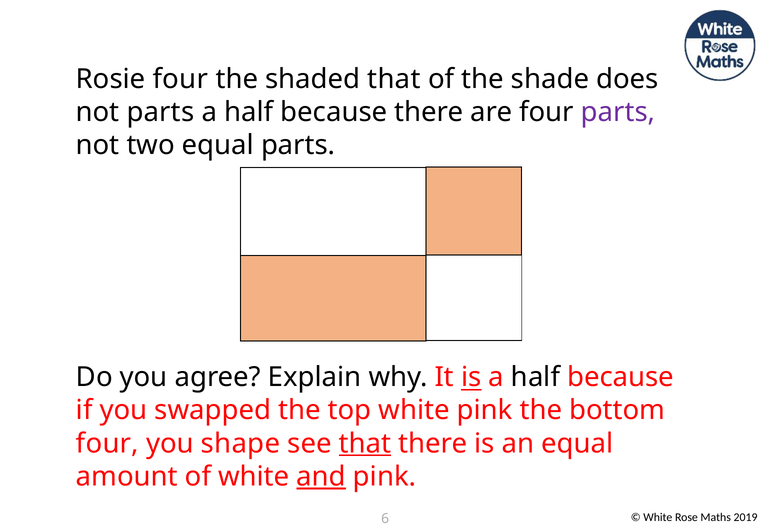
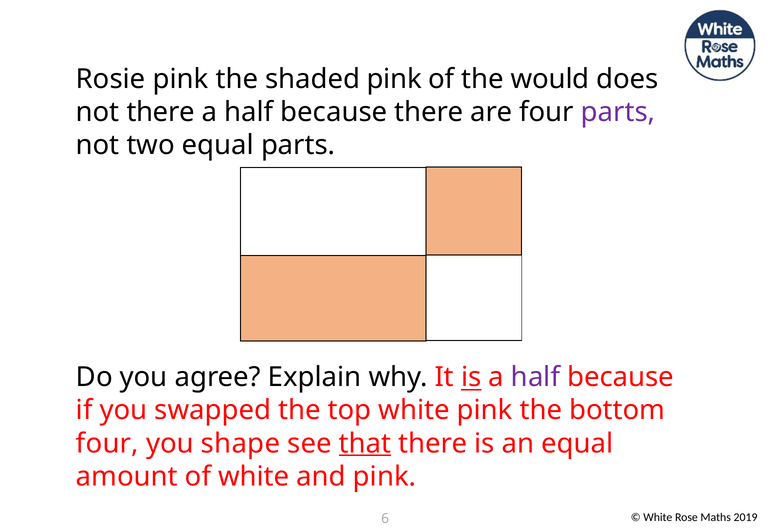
Rosie four: four -> pink
shaded that: that -> pink
shade: shade -> would
not parts: parts -> there
half at (536, 377) colour: black -> purple
and underline: present -> none
